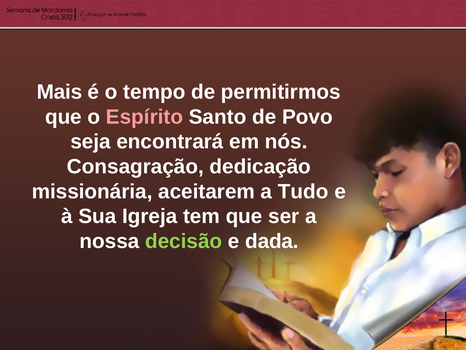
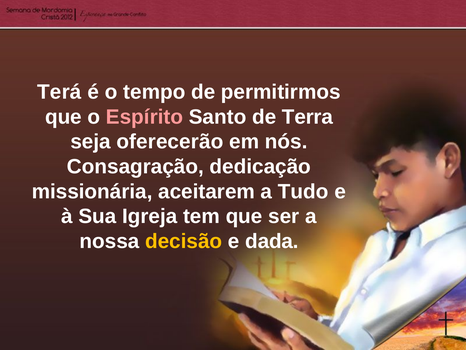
Mais: Mais -> Terá
Povo: Povo -> Terra
encontrará: encontrará -> oferecerão
decisão colour: light green -> yellow
